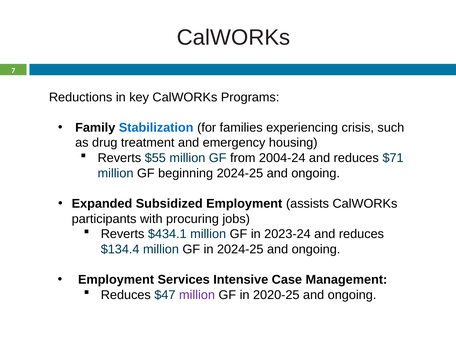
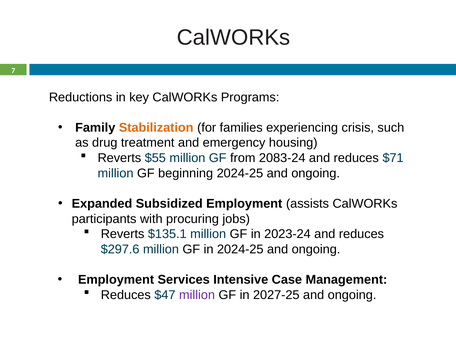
Stabilization colour: blue -> orange
2004-24: 2004-24 -> 2083-24
$434.1: $434.1 -> $135.1
$134.4: $134.4 -> $297.6
2020-25: 2020-25 -> 2027-25
